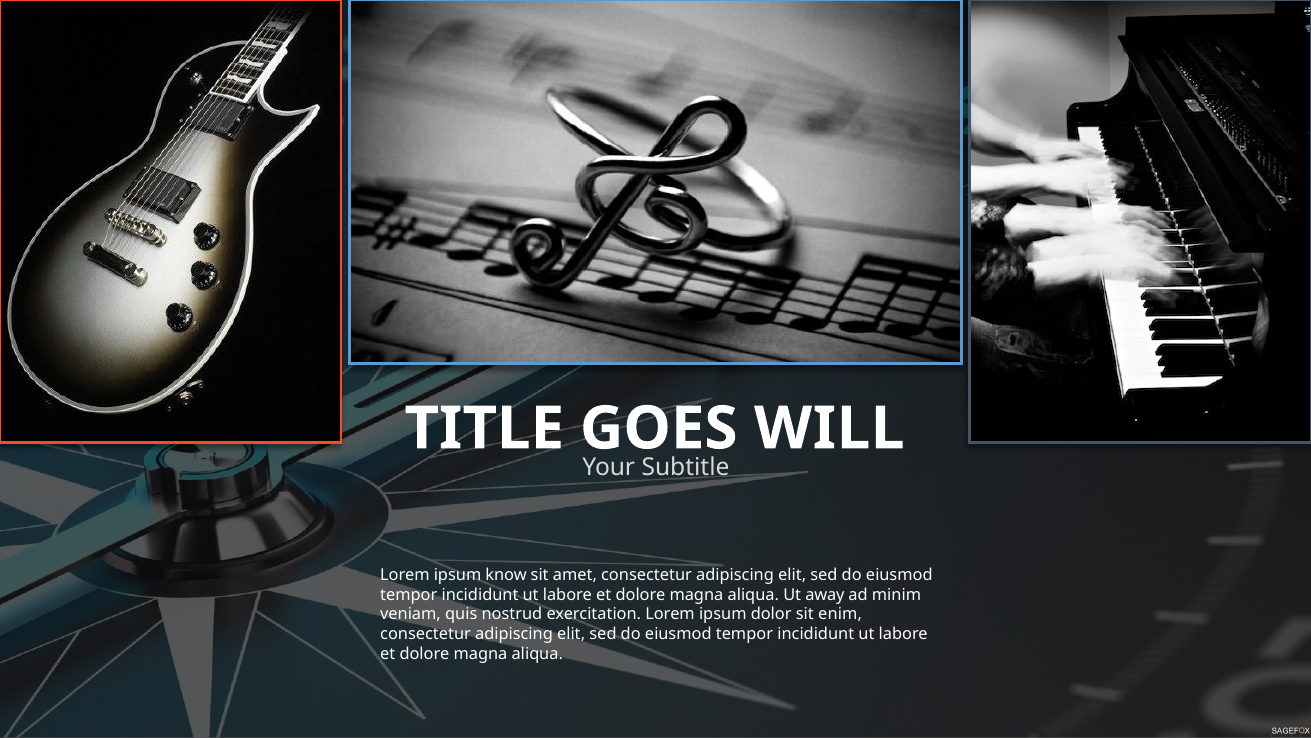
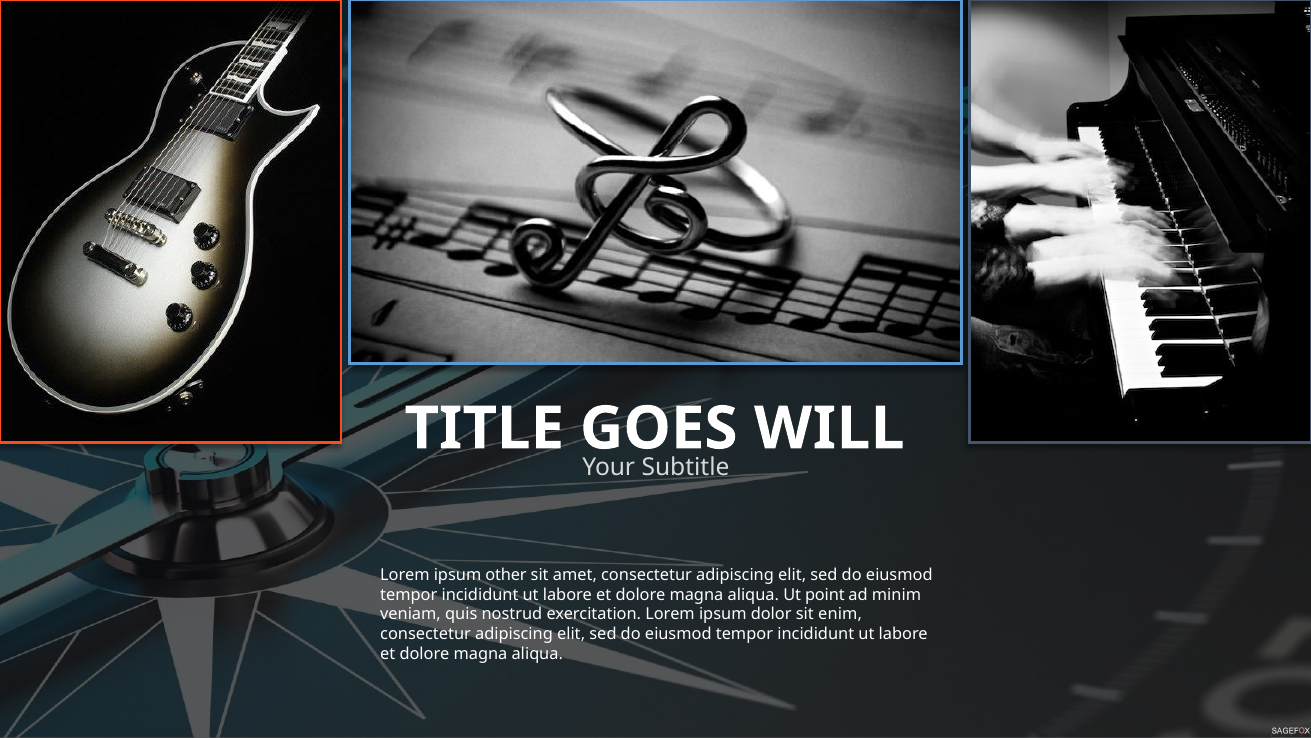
know: know -> other
away: away -> point
